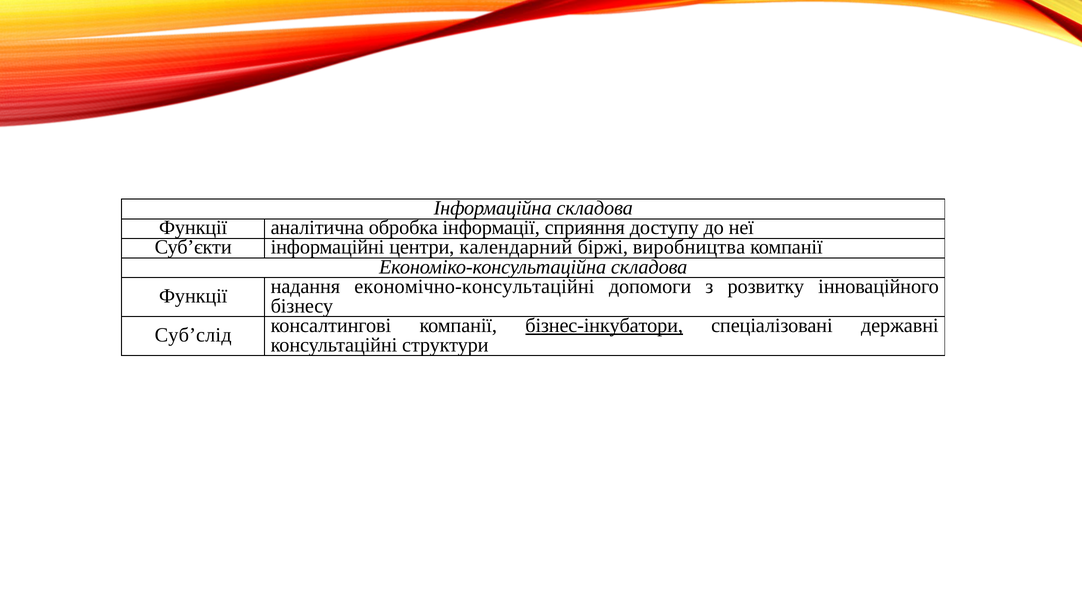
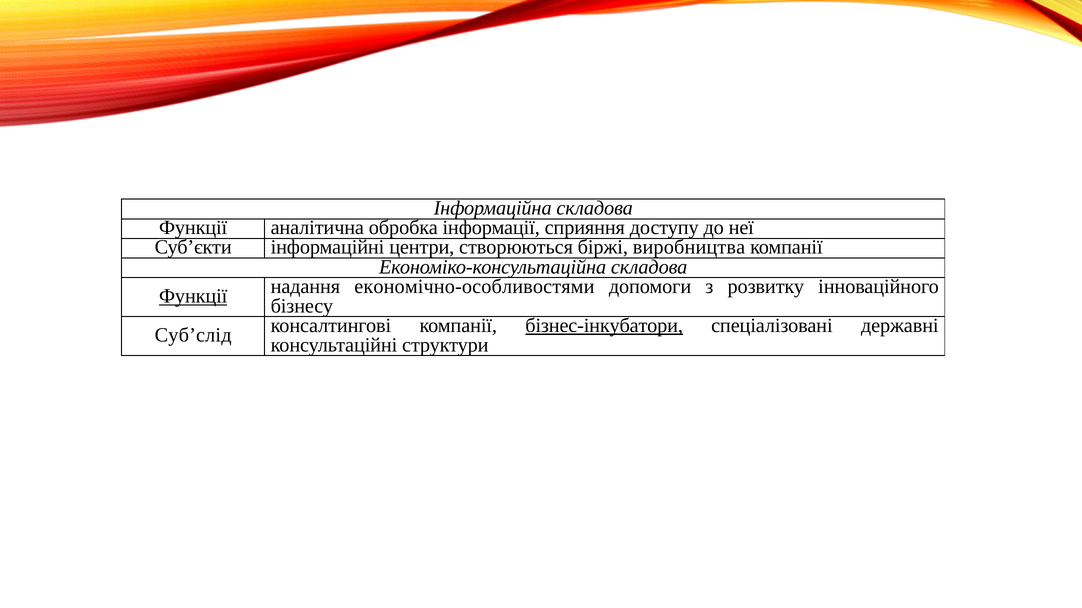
календарний: календарний -> створюються
Функції at (193, 296) underline: none -> present
економічно-консультаційні: економічно-консультаційні -> економічно-особливостями
